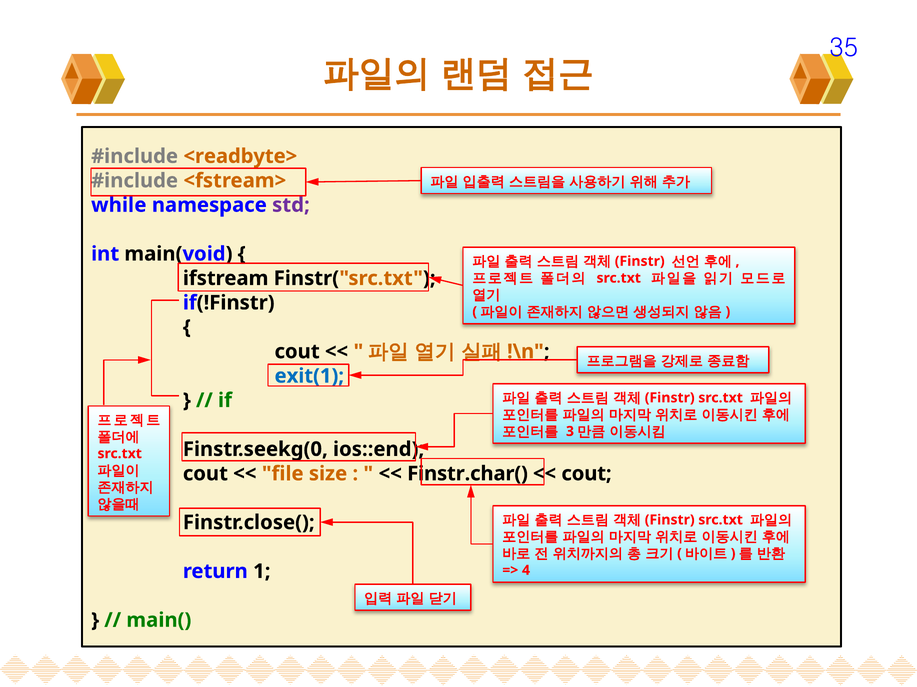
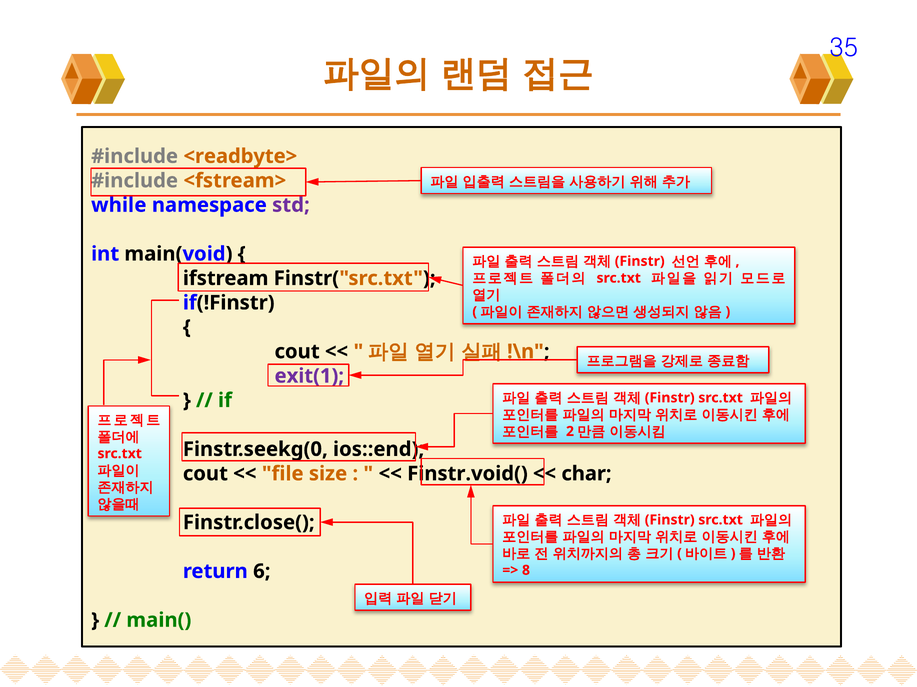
exit(1 colour: blue -> purple
3: 3 -> 2
Finstr.char(: Finstr.char( -> Finstr.void(
cout at (587, 474): cout -> char
1: 1 -> 6
4: 4 -> 8
